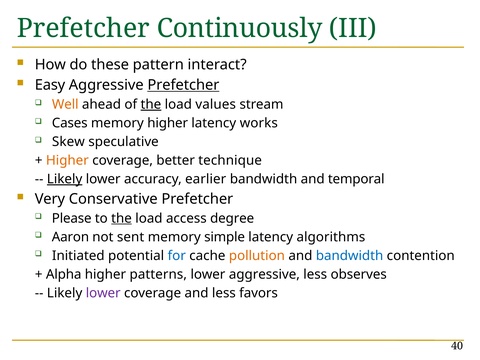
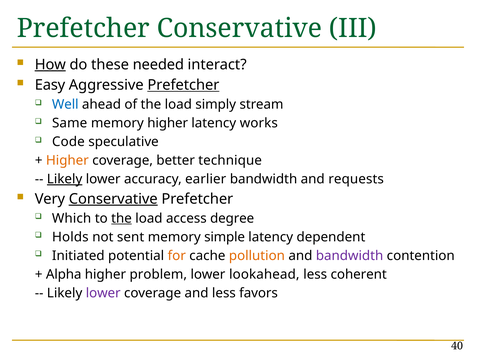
Prefetcher Continuously: Continuously -> Conservative
How underline: none -> present
pattern: pattern -> needed
Well colour: orange -> blue
the at (151, 104) underline: present -> none
values: values -> simply
Cases: Cases -> Same
Skew: Skew -> Code
temporal: temporal -> requests
Conservative at (113, 199) underline: none -> present
Please: Please -> Which
Aaron: Aaron -> Holds
algorithms: algorithms -> dependent
for colour: blue -> orange
bandwidth at (350, 256) colour: blue -> purple
patterns: patterns -> problem
lower aggressive: aggressive -> lookahead
observes: observes -> coherent
